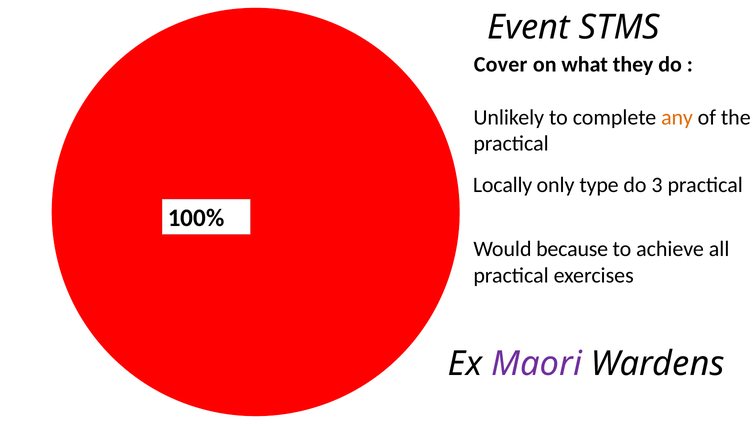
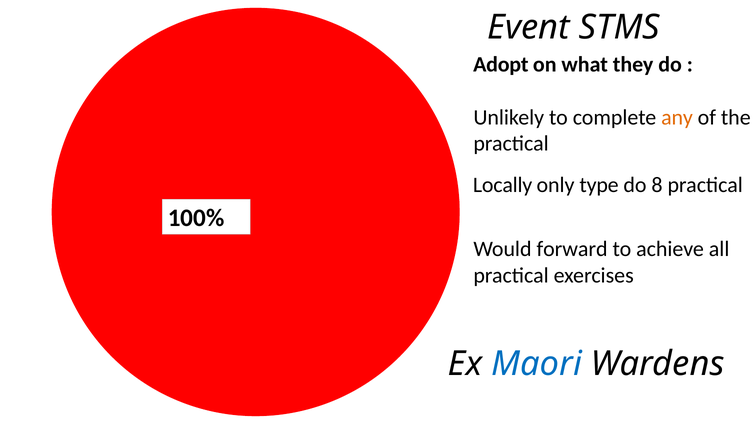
Cover: Cover -> Adopt
3: 3 -> 8
because: because -> forward
Maori colour: purple -> blue
